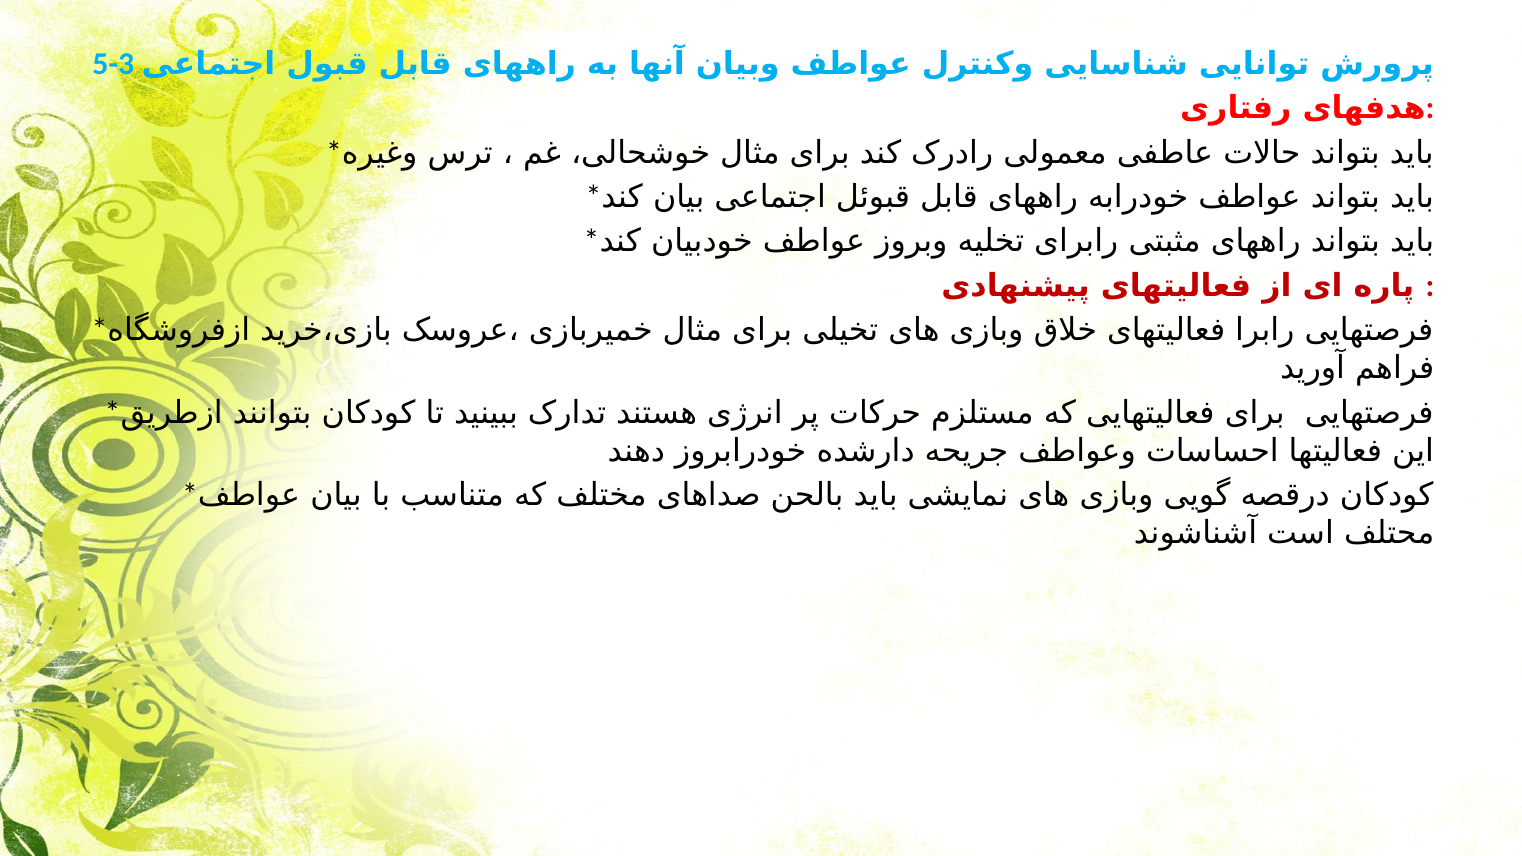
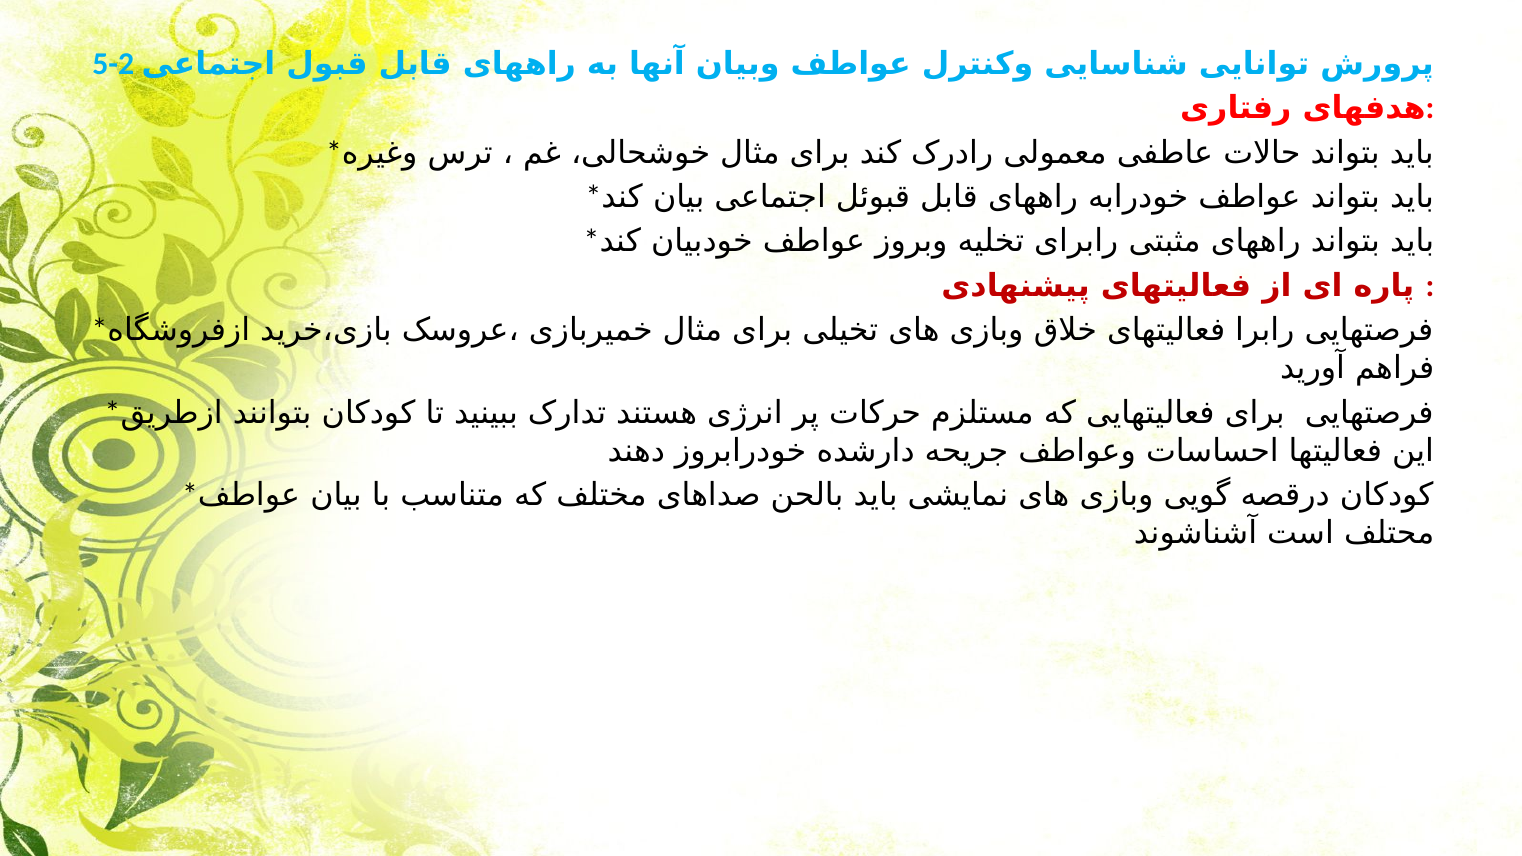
5-3: 5-3 -> 5-2
